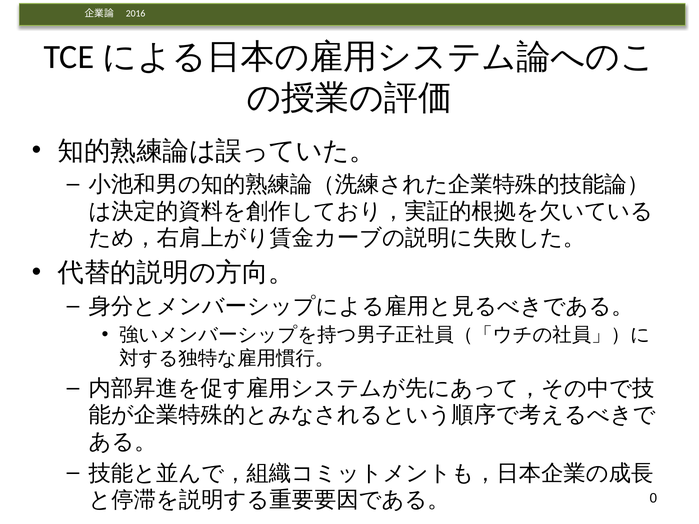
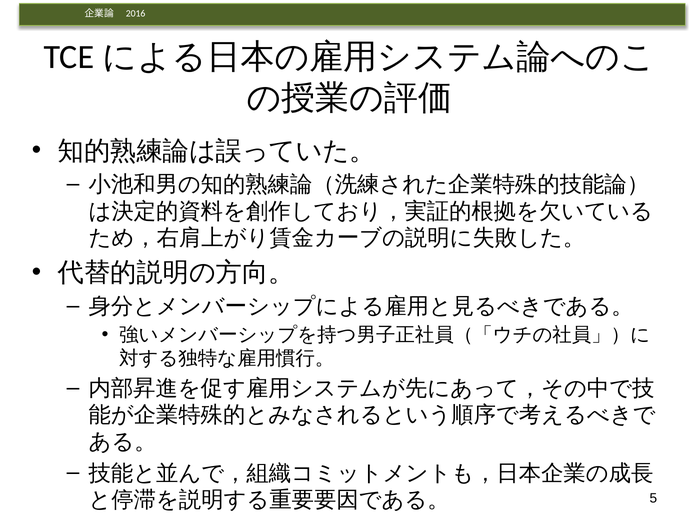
0: 0 -> 5
